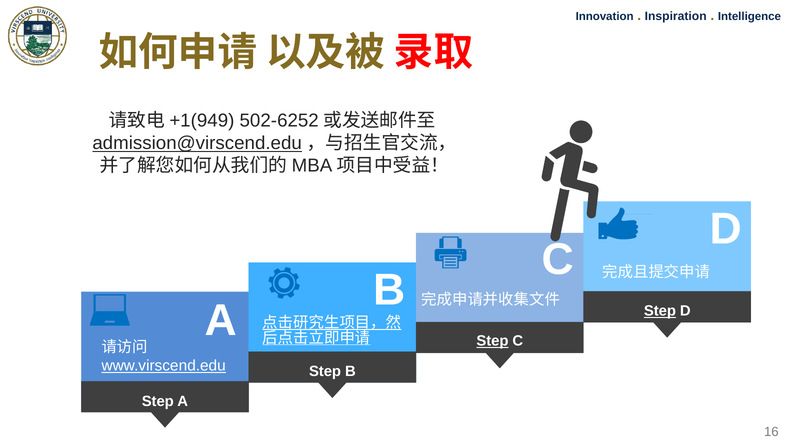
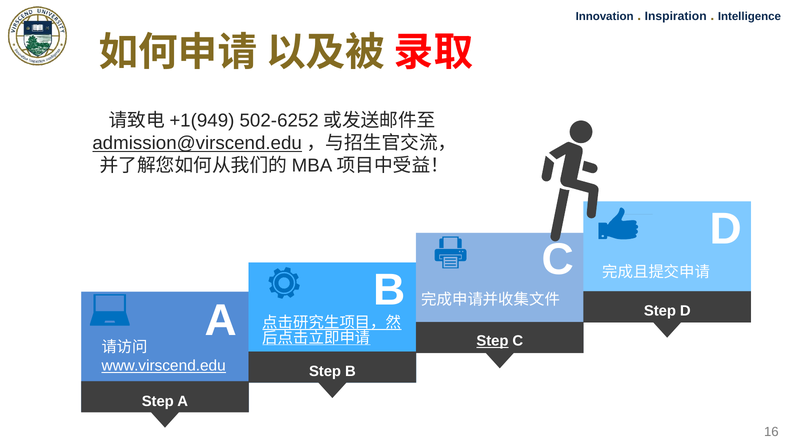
Step at (660, 311) underline: present -> none
